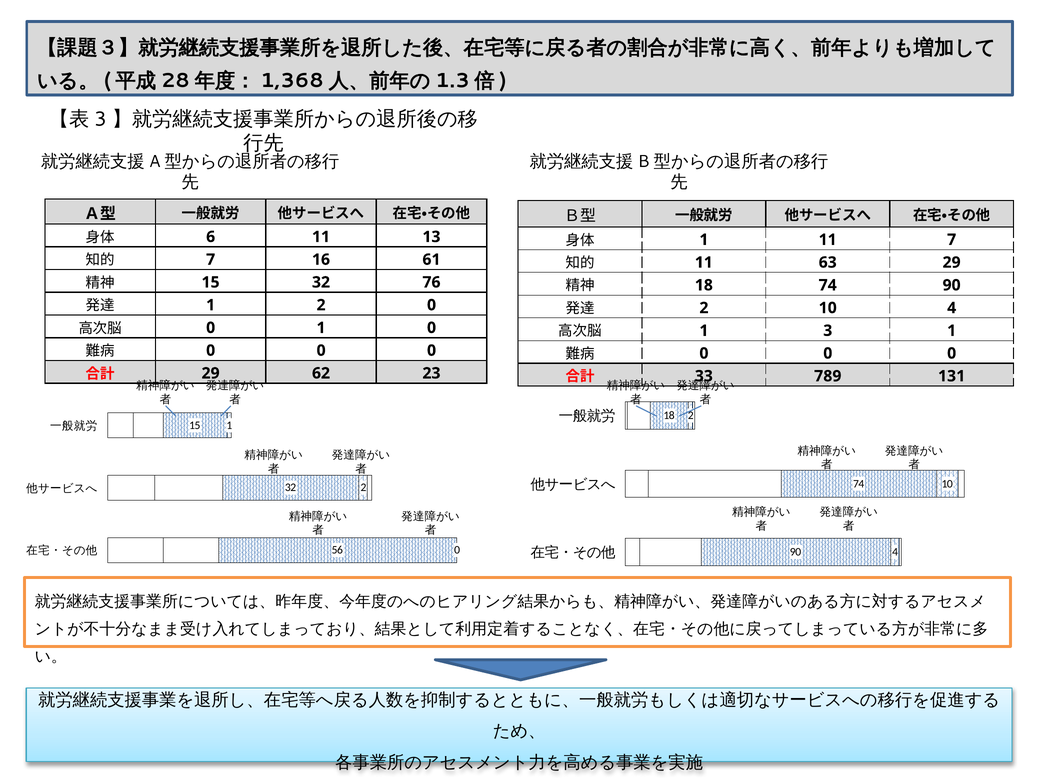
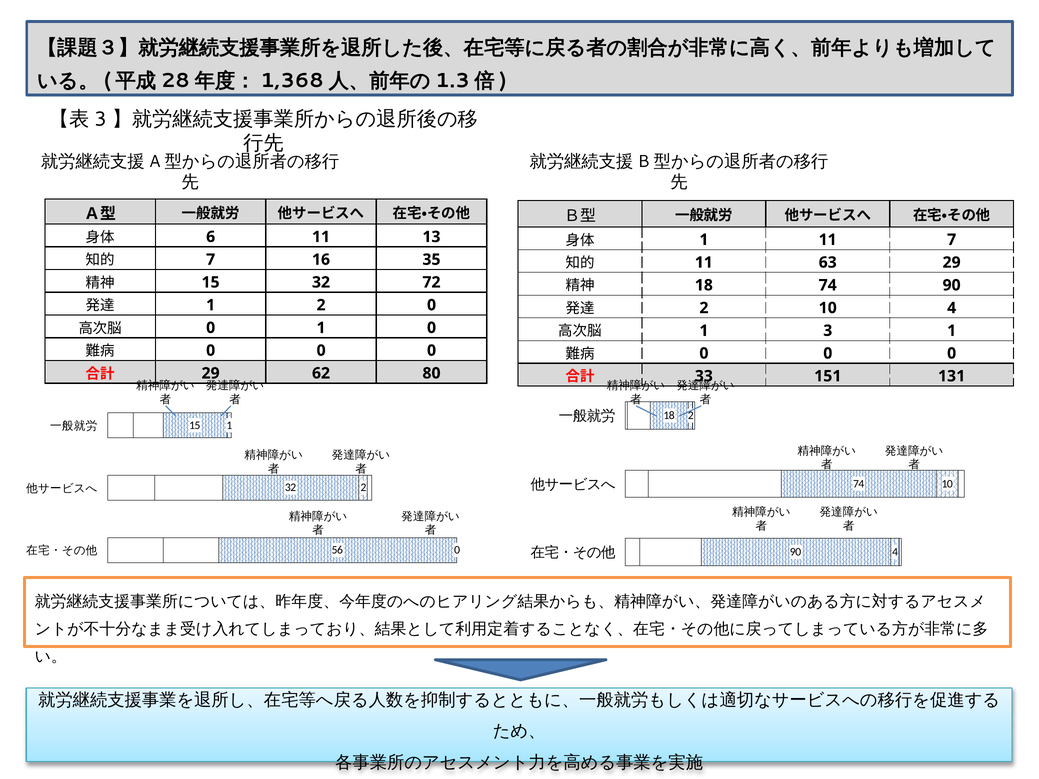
61: 61 -> 35
76: 76 -> 72
23: 23 -> 80
789: 789 -> 151
